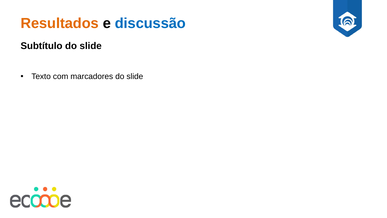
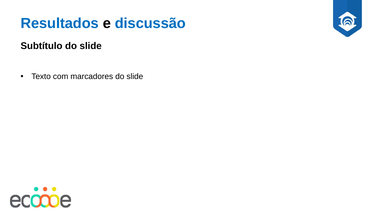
Resultados colour: orange -> blue
